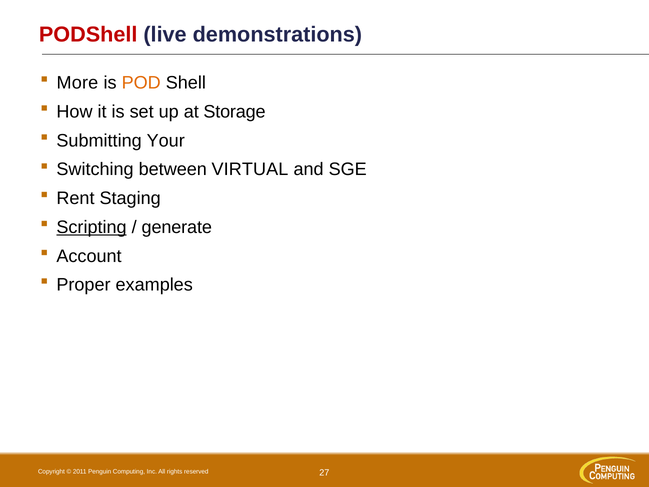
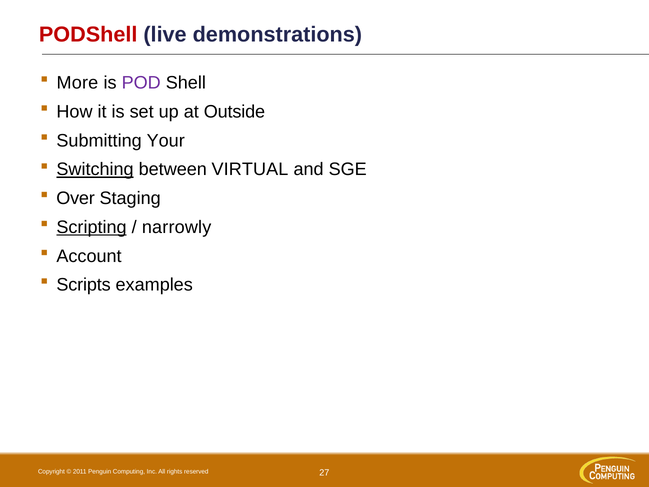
POD colour: orange -> purple
Storage: Storage -> Outside
Switching underline: none -> present
Rent: Rent -> Over
generate: generate -> narrowly
Proper: Proper -> Scripts
